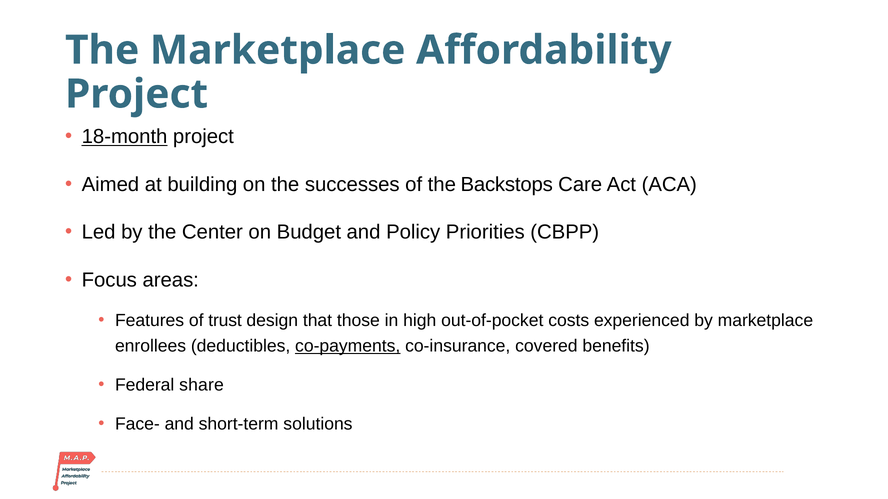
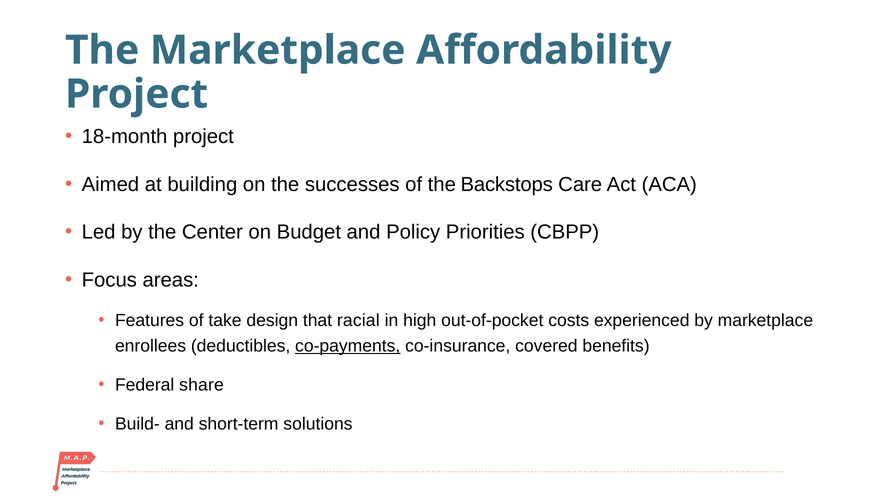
18-month underline: present -> none
trust: trust -> take
those: those -> racial
Face-: Face- -> Build-
